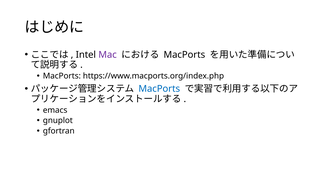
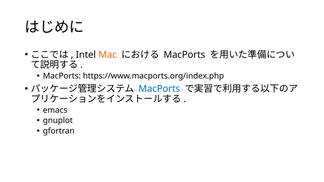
Mac colour: purple -> orange
